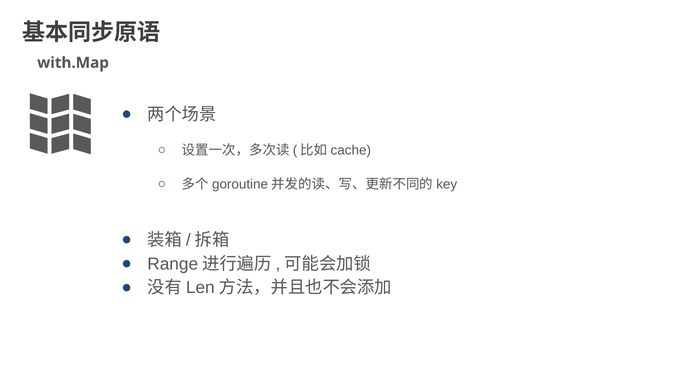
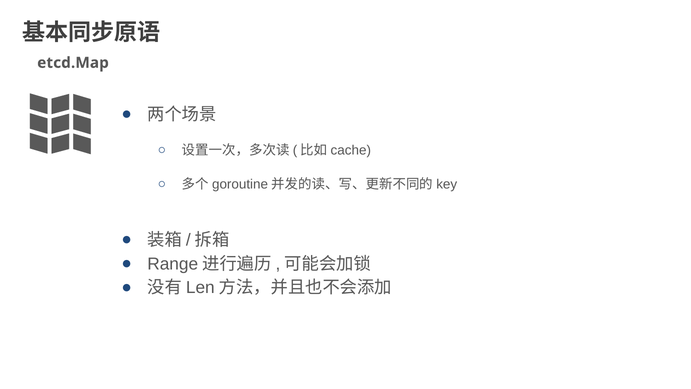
with.Map: with.Map -> etcd.Map
